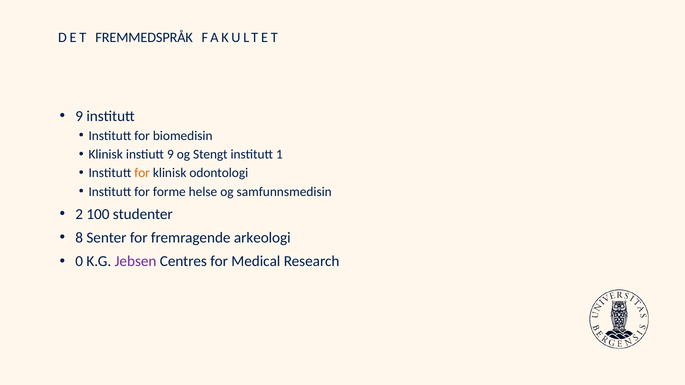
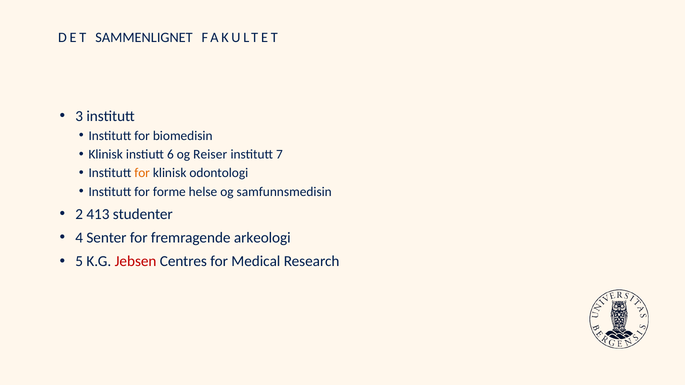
FREMMEDSPRÅK: FREMMEDSPRÅK -> SAMMENLIGNET
9 at (79, 116): 9 -> 3
instiutt 9: 9 -> 6
Stengt: Stengt -> Reiser
1: 1 -> 7
100: 100 -> 413
8: 8 -> 4
0: 0 -> 5
Jebsen colour: purple -> red
